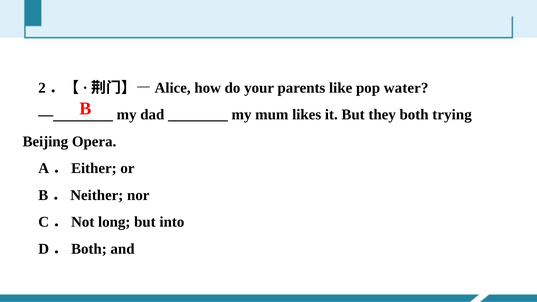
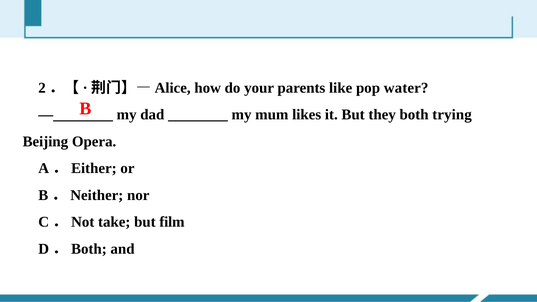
long: long -> take
into: into -> film
